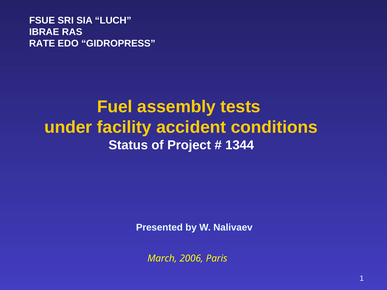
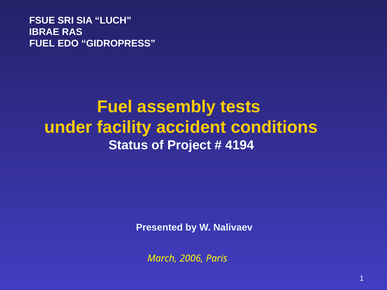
RATE at (42, 44): RATE -> FUEL
1344: 1344 -> 4194
